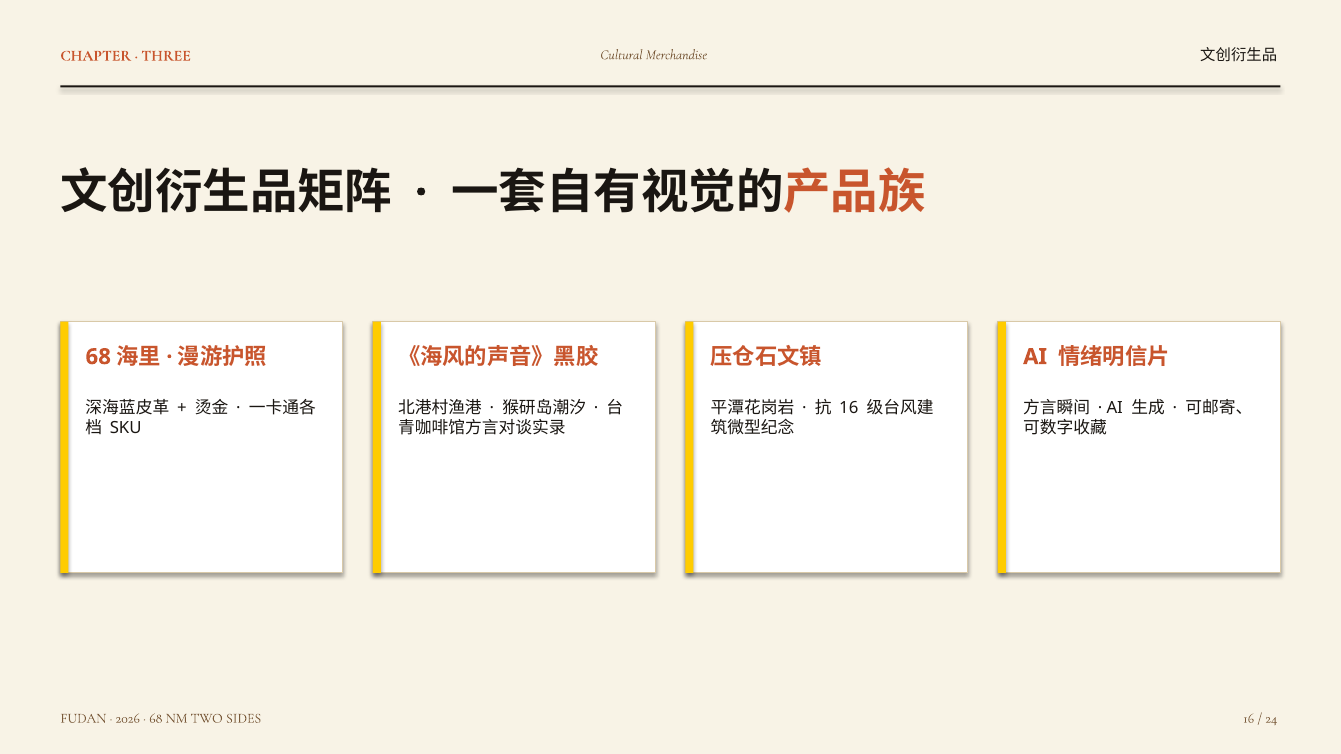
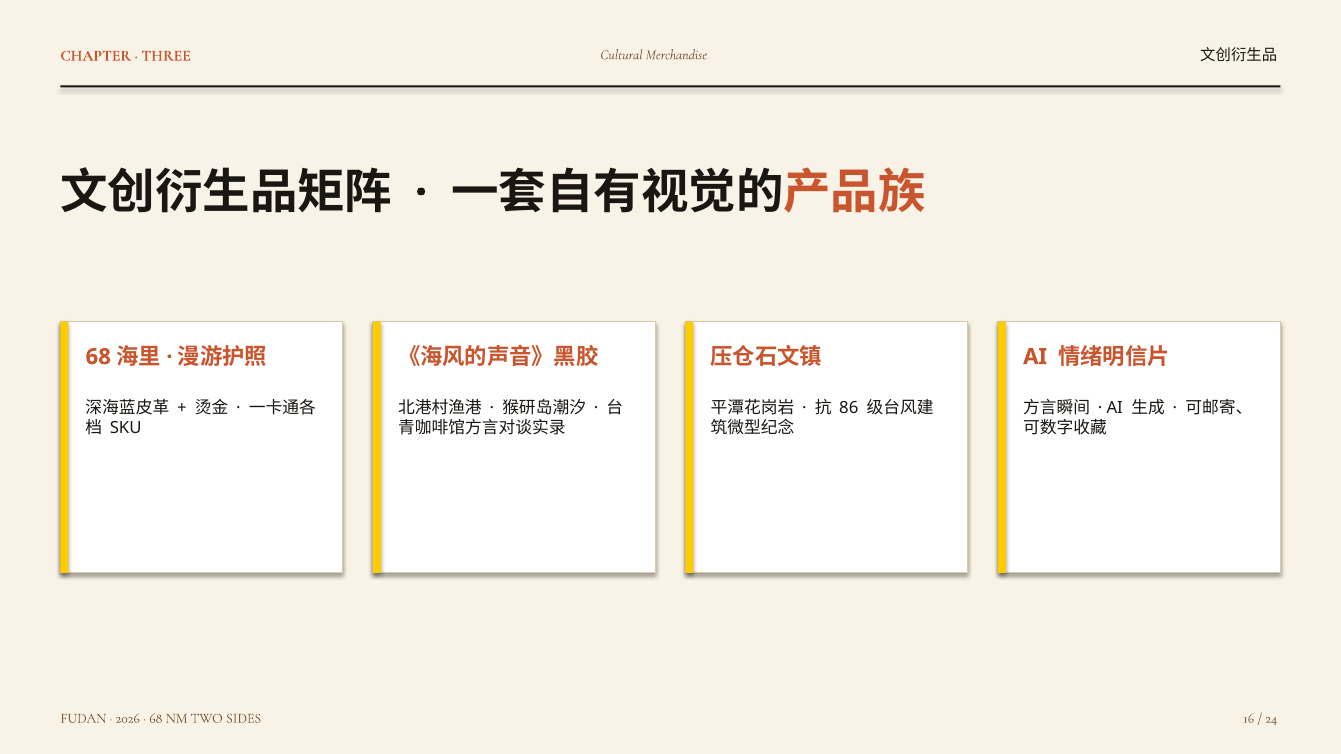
16 at (849, 408): 16 -> 86
